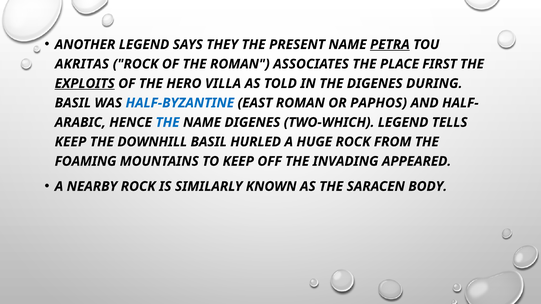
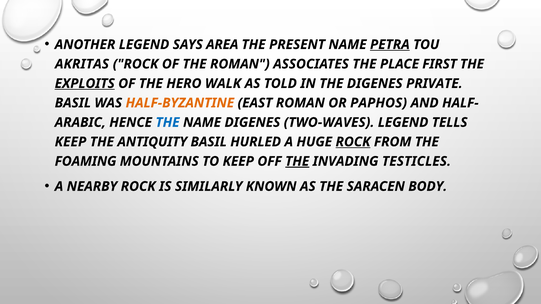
THEY: THEY -> AREA
VILLA: VILLA -> WALK
DURING: DURING -> PRIVATE
HALF-BYZANTINE colour: blue -> orange
TWO-WHICH: TWO-WHICH -> TWO-WAVES
DOWNHILL: DOWNHILL -> ANTIQUITY
ROCK at (353, 142) underline: none -> present
THE at (297, 161) underline: none -> present
APPEARED: APPEARED -> TESTICLES
